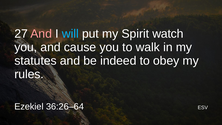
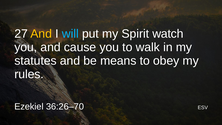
And at (41, 34) colour: pink -> yellow
indeed: indeed -> means
36:26–64: 36:26–64 -> 36:26–70
